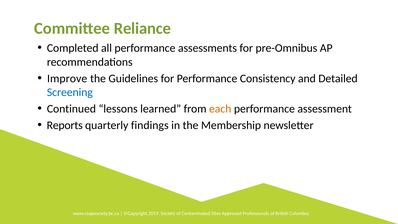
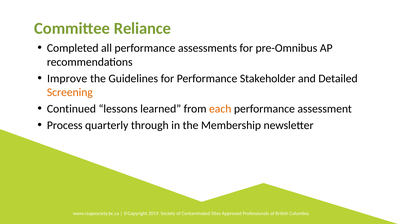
Consistency: Consistency -> Stakeholder
Screening colour: blue -> orange
Reports: Reports -> Process
findings: findings -> through
